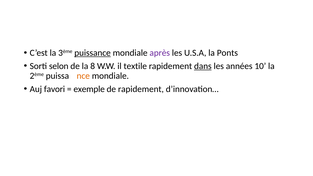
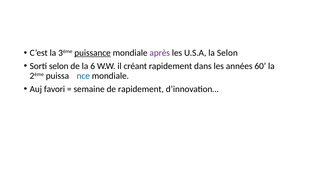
la Ponts: Ponts -> Selon
8: 8 -> 6
textile: textile -> créant
dans underline: present -> none
10: 10 -> 60
nce colour: orange -> blue
exemple: exemple -> semaine
